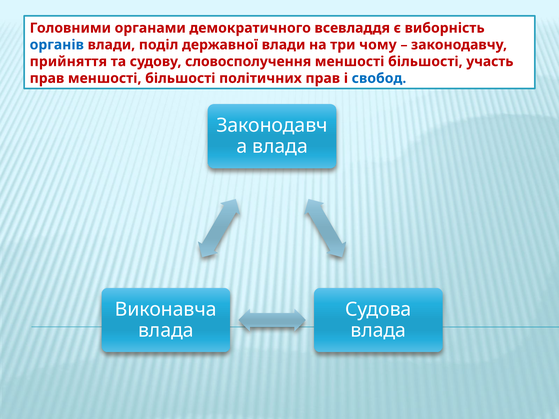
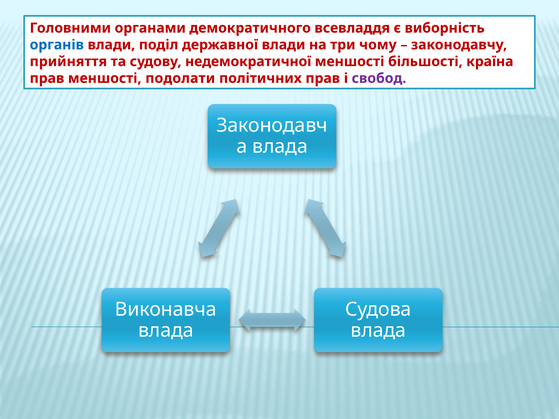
словосполучення: словосполучення -> недемократичної
участь: участь -> країна
прав меншості більшості: більшості -> подолати
свобод colour: blue -> purple
